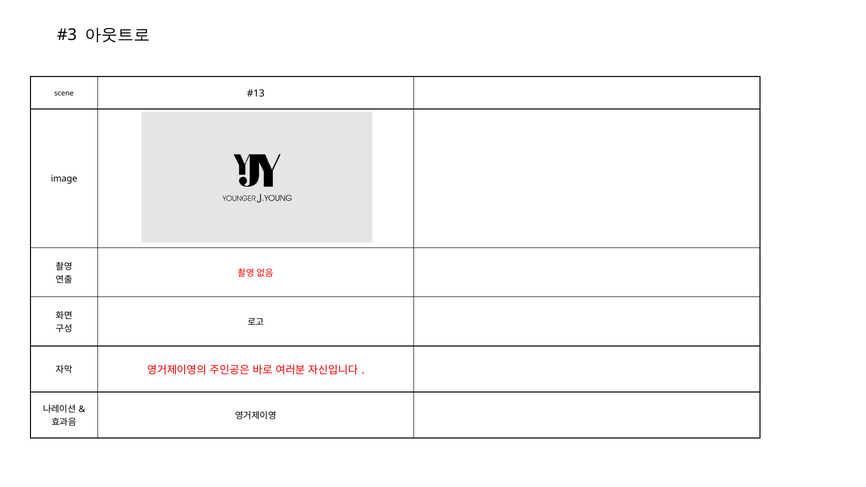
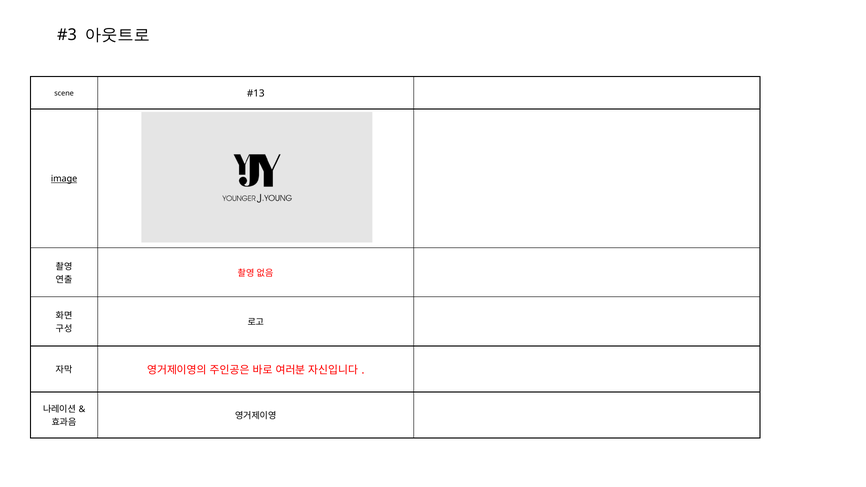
image underline: none -> present
